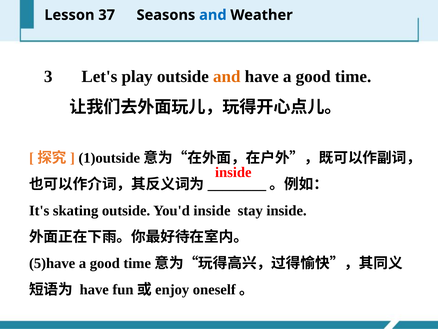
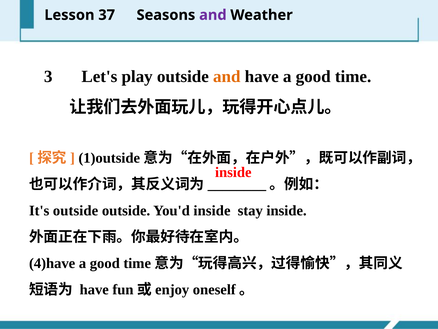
and at (213, 15) colour: blue -> purple
It's skating: skating -> outside
5)have: 5)have -> 4)have
